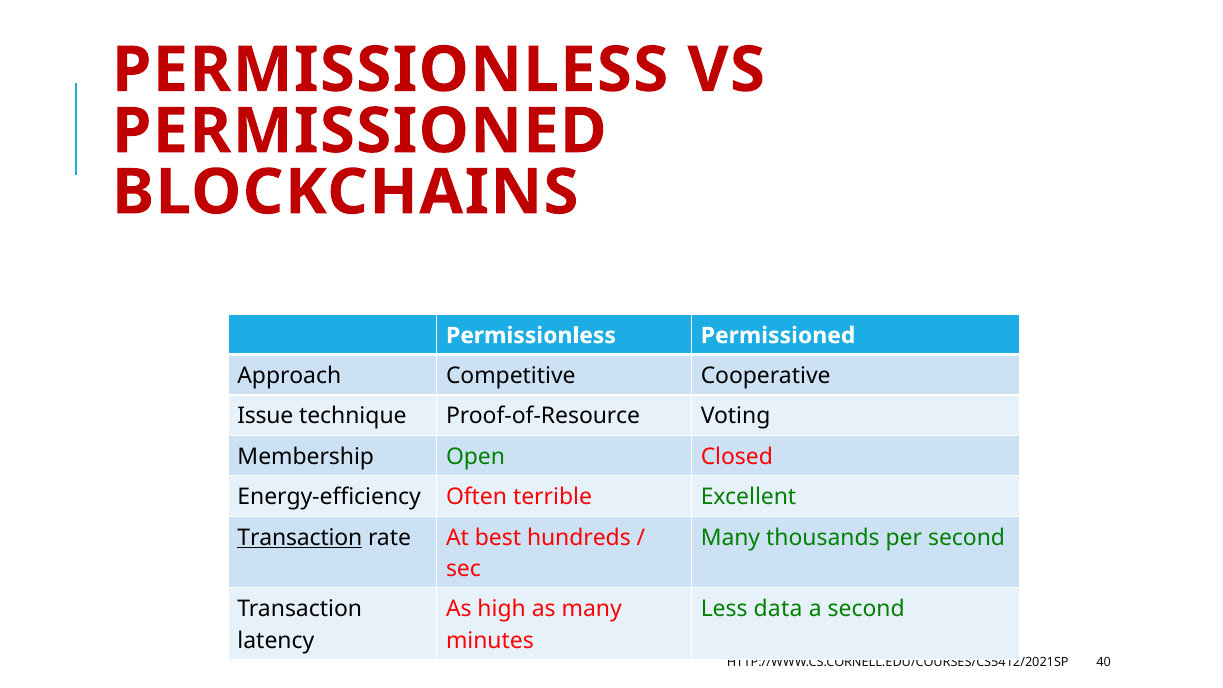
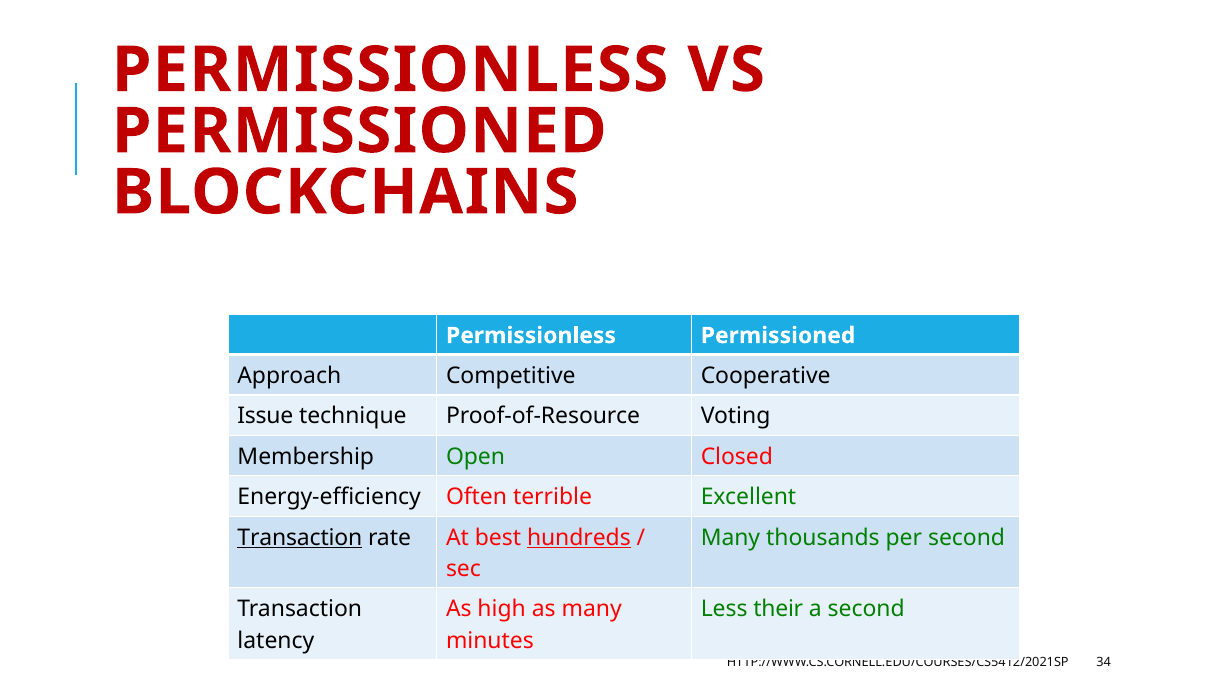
hundreds underline: none -> present
data: data -> their
40: 40 -> 34
